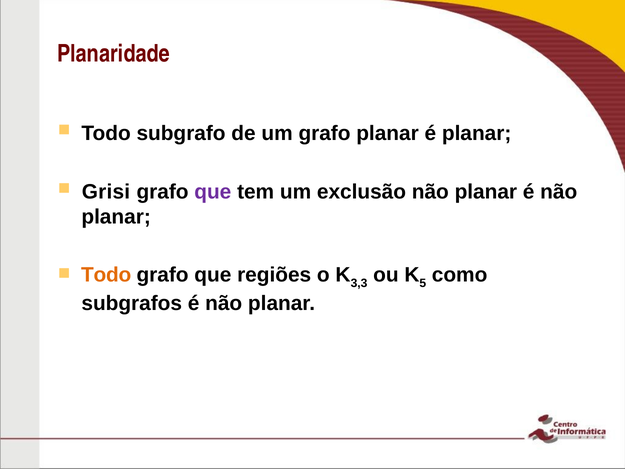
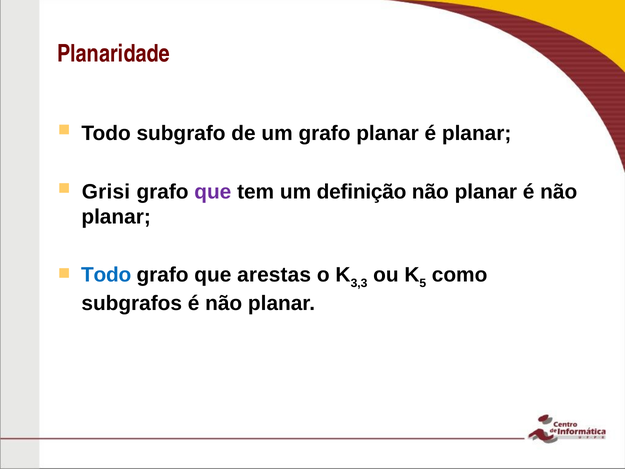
exclusão: exclusão -> definição
Todo at (106, 275) colour: orange -> blue
regiões: regiões -> arestas
